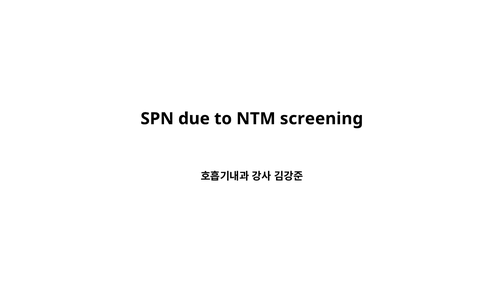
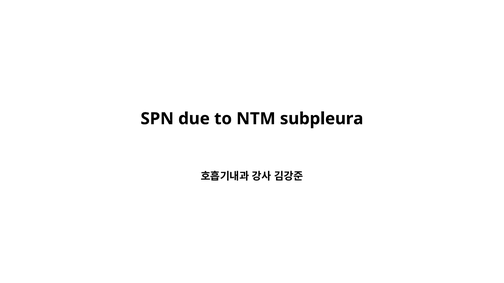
screening: screening -> subpleura
